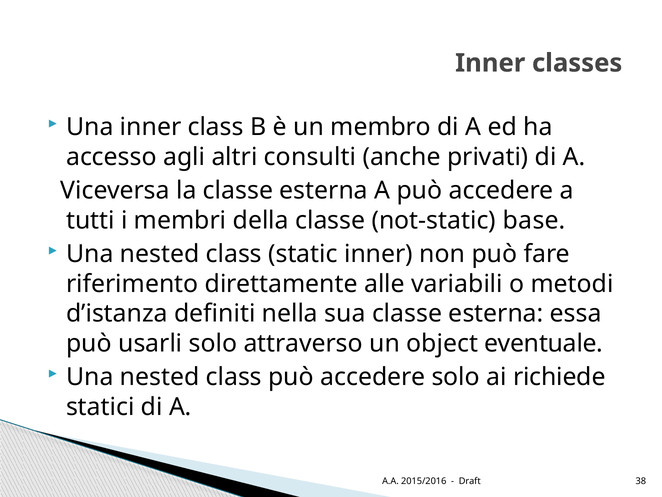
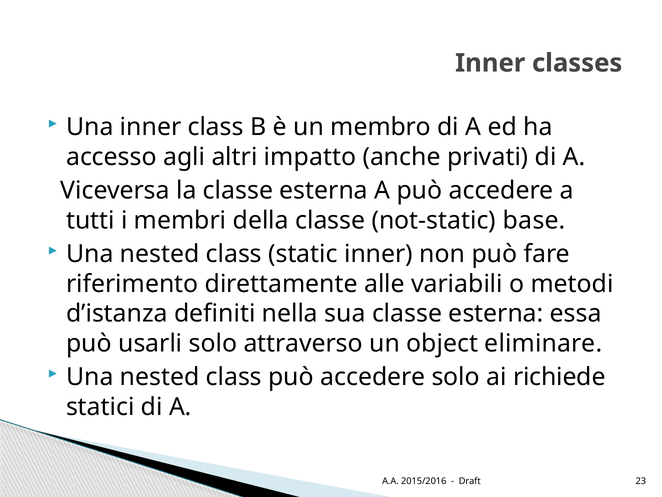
consulti: consulti -> impatto
eventuale: eventuale -> eliminare
38: 38 -> 23
